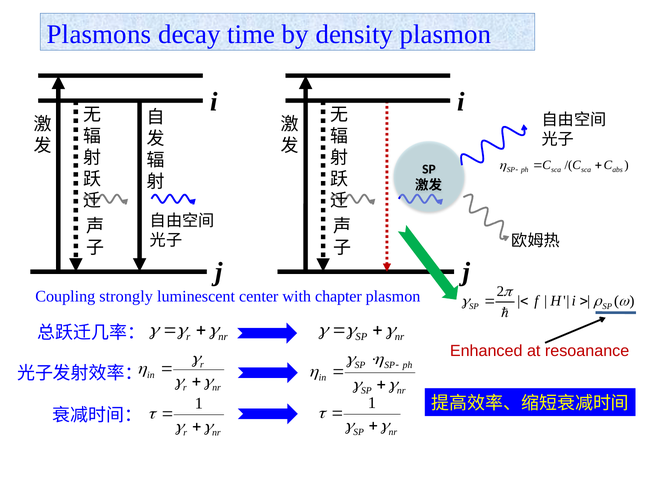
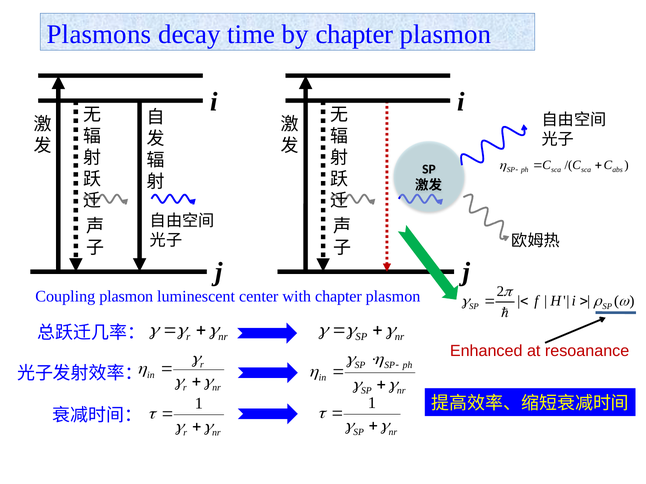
by density: density -> chapter
Coupling strongly: strongly -> plasmon
